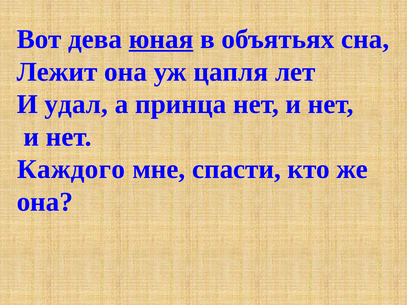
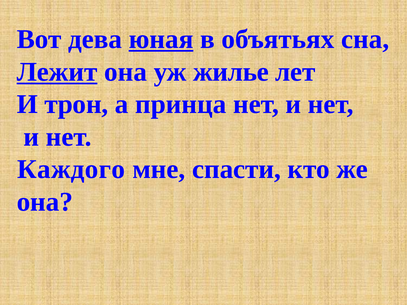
Лежит underline: none -> present
цапля: цапля -> жилье
удал: удал -> трон
